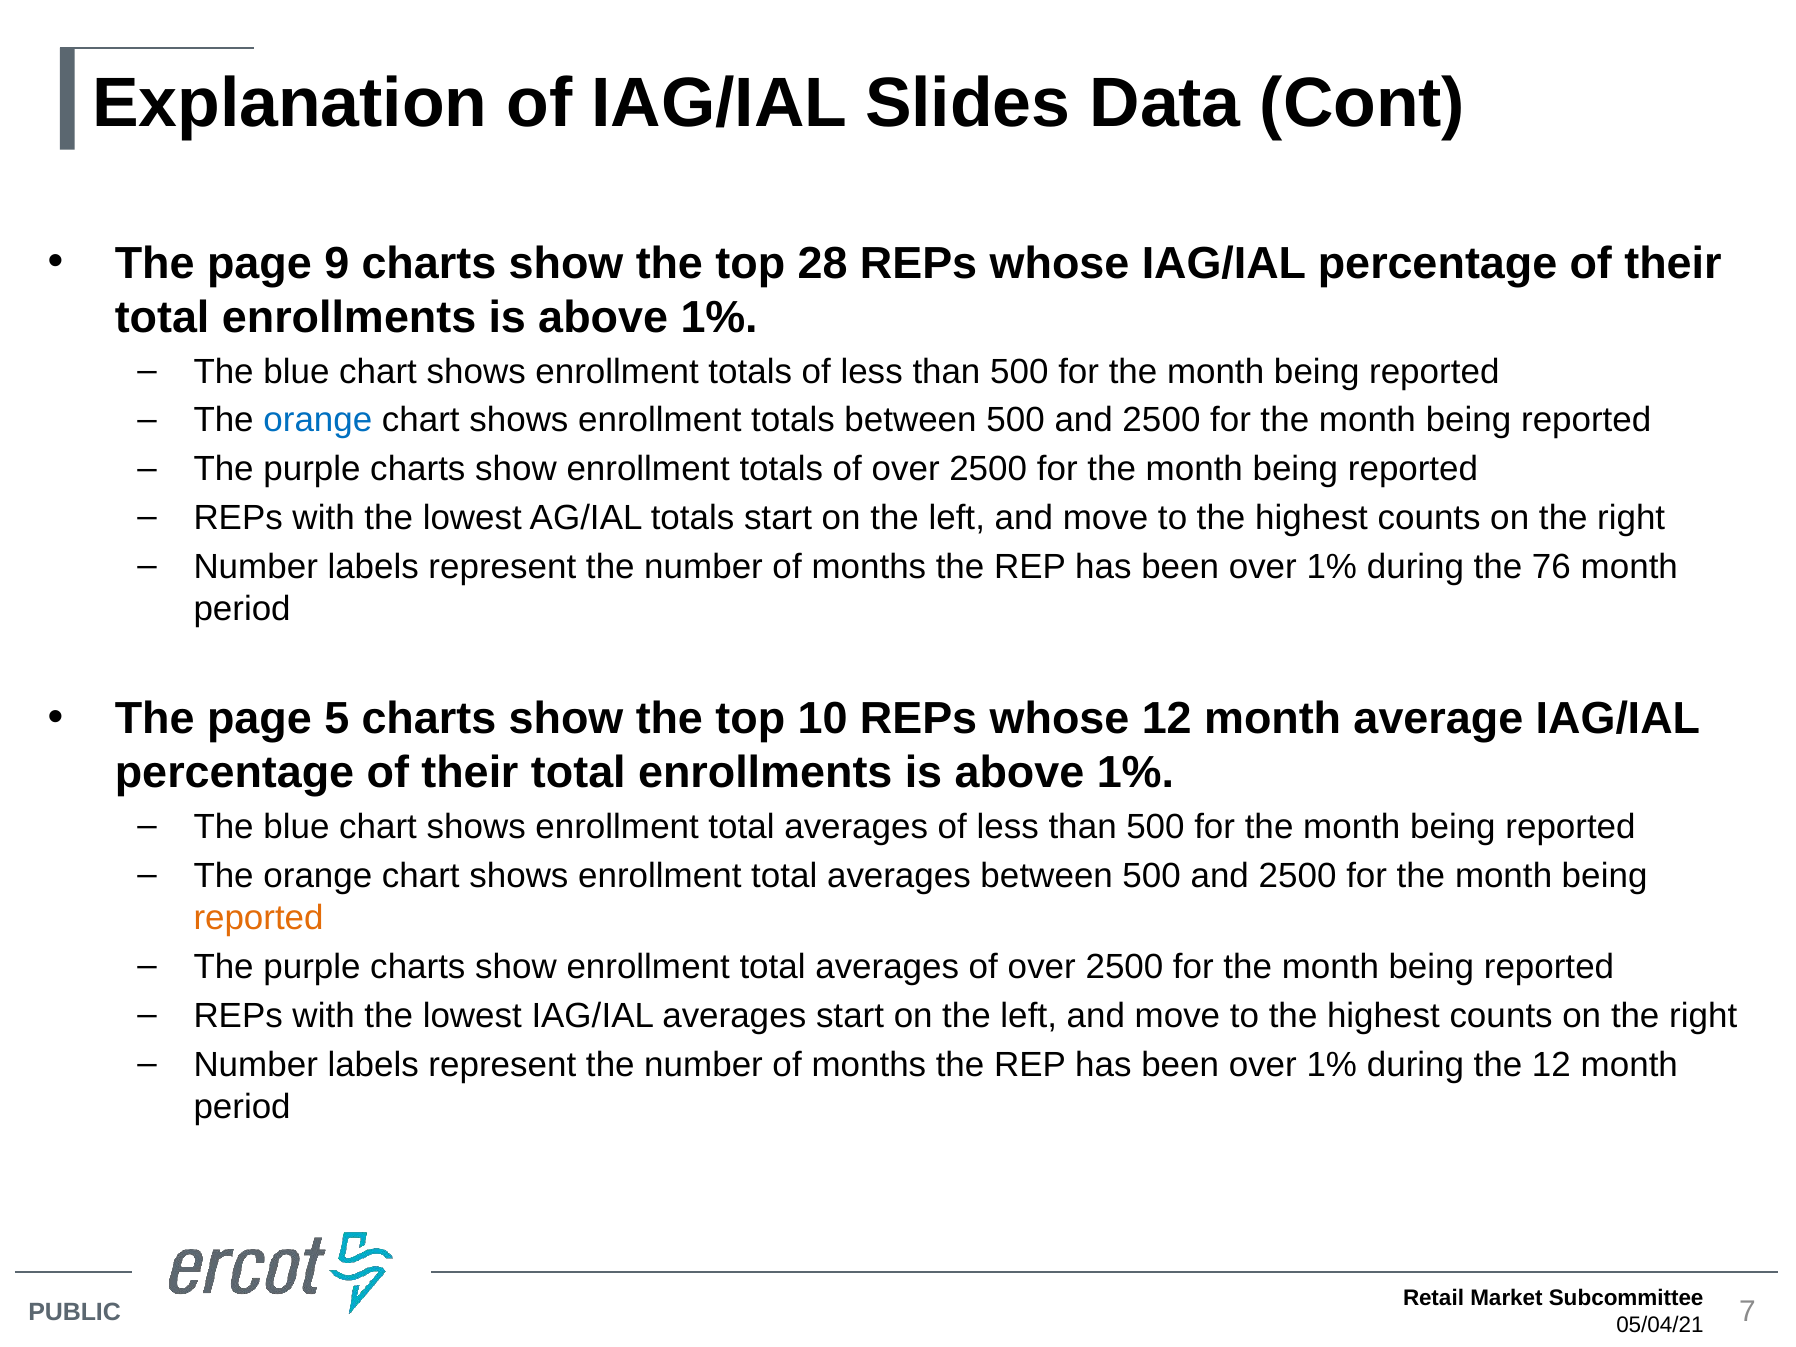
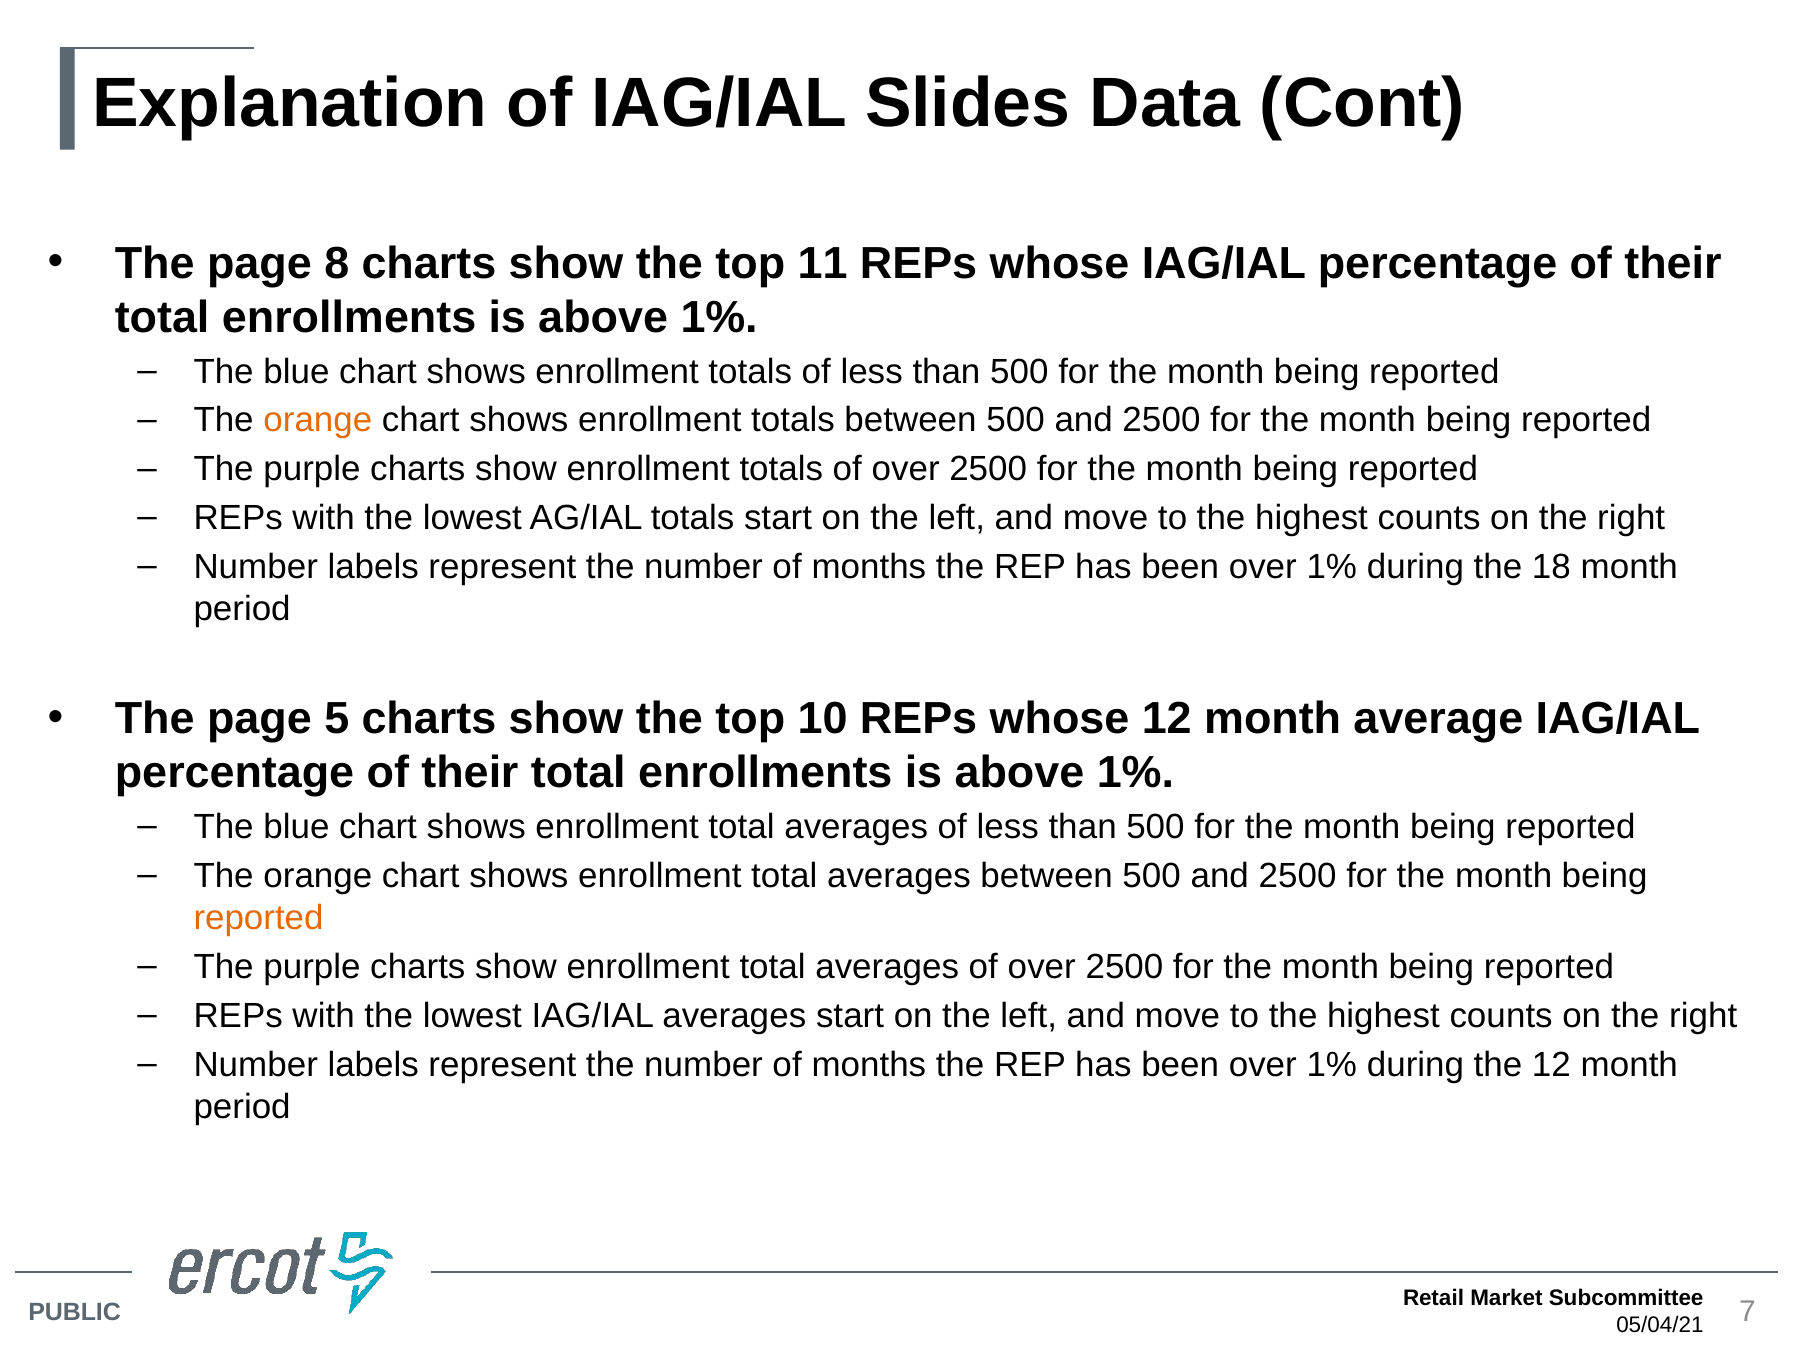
9: 9 -> 8
28: 28 -> 11
orange at (318, 420) colour: blue -> orange
76: 76 -> 18
